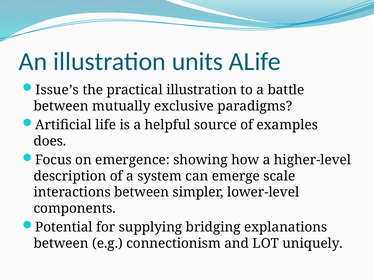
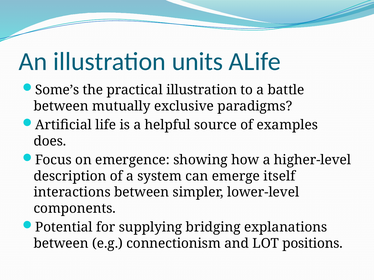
Issue’s: Issue’s -> Some’s
scale: scale -> itself
uniquely: uniquely -> positions
